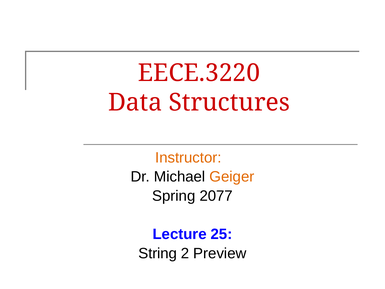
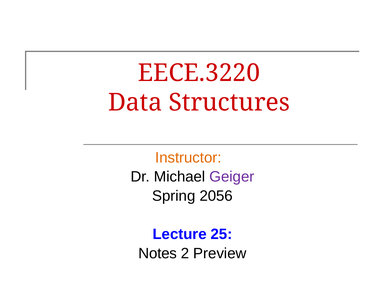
Geiger colour: orange -> purple
2077: 2077 -> 2056
String: String -> Notes
